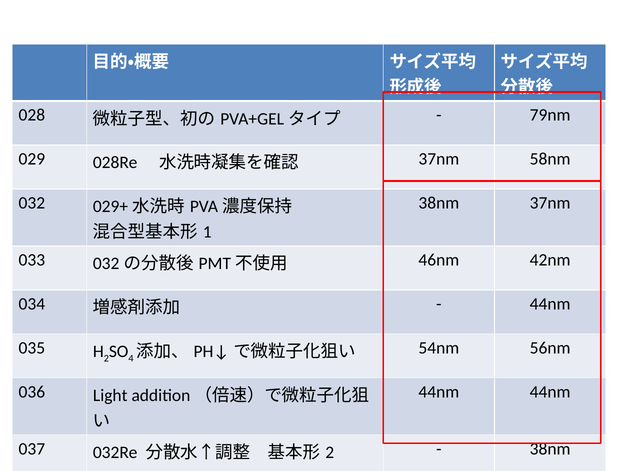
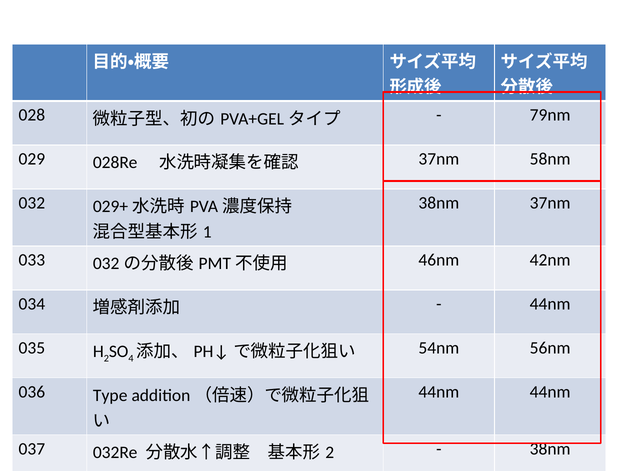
Light: Light -> Type
